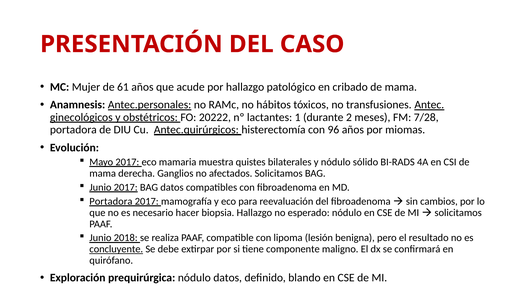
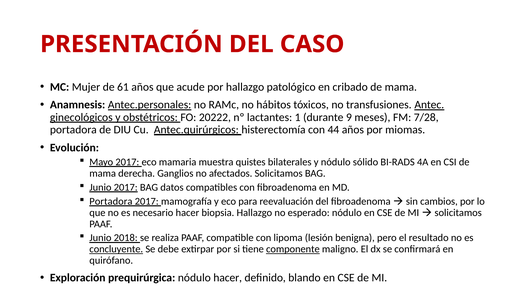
2: 2 -> 9
96: 96 -> 44
componente underline: none -> present
nódulo datos: datos -> hacer
